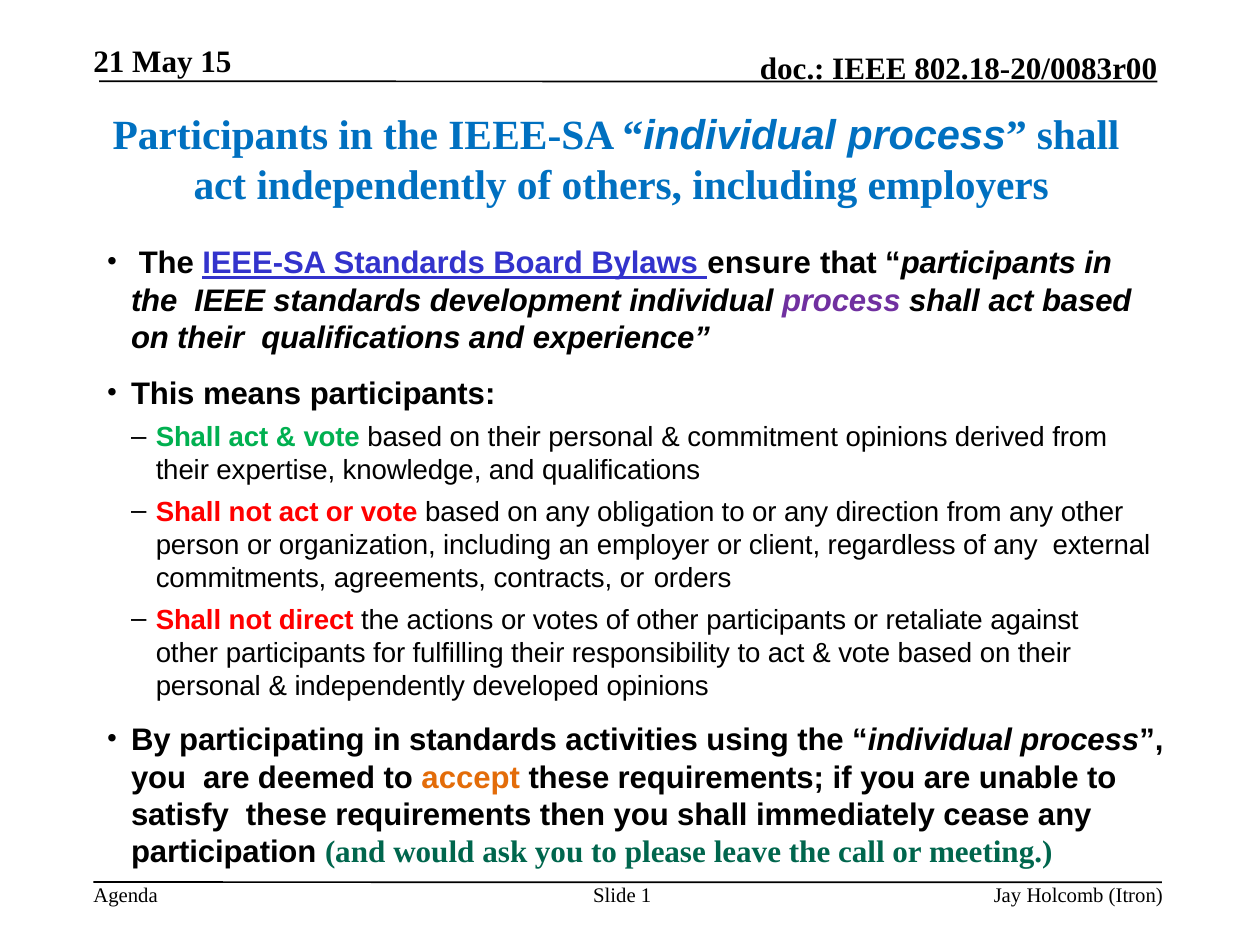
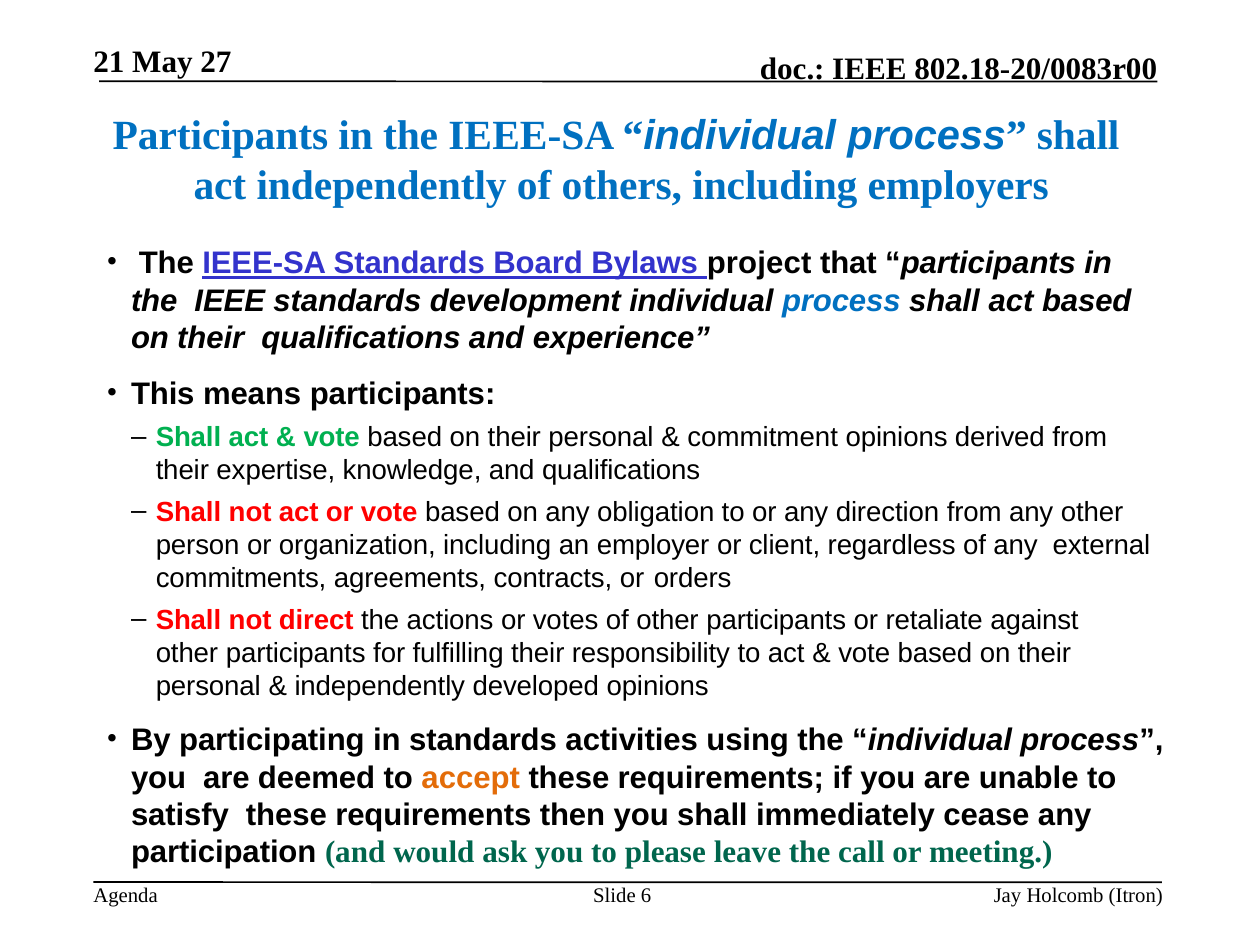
15: 15 -> 27
ensure: ensure -> project
process at (841, 301) colour: purple -> blue
1: 1 -> 6
